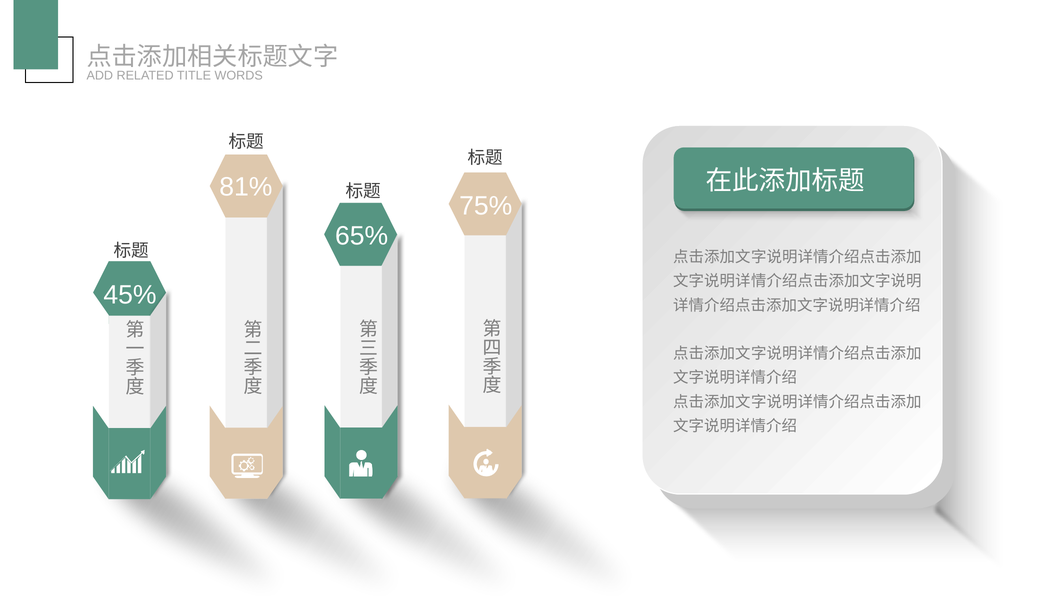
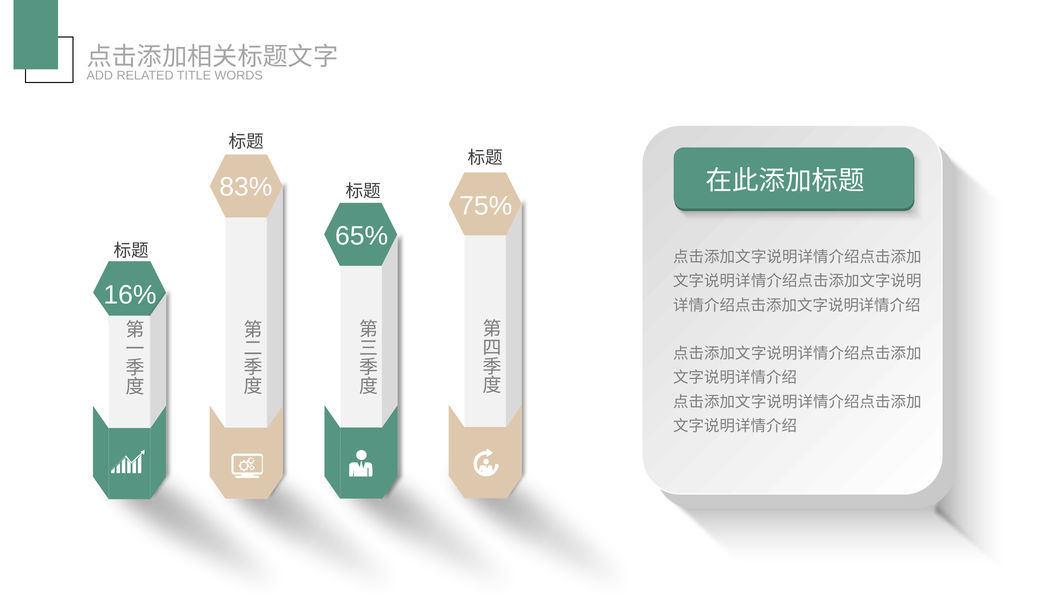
81%: 81% -> 83%
45%: 45% -> 16%
